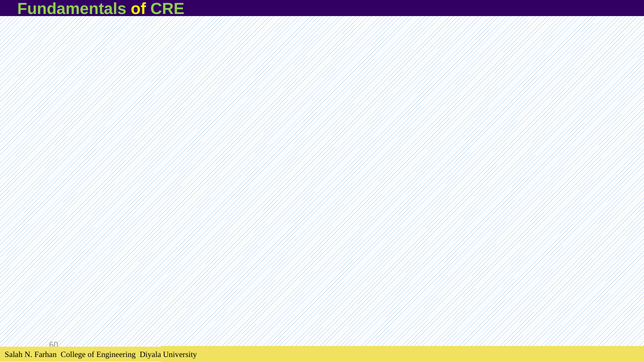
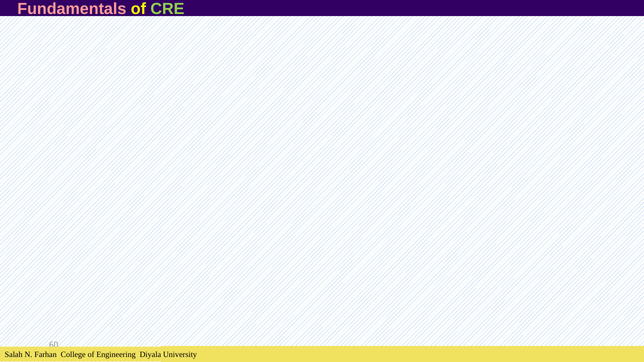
Fundamentals colour: light green -> pink
